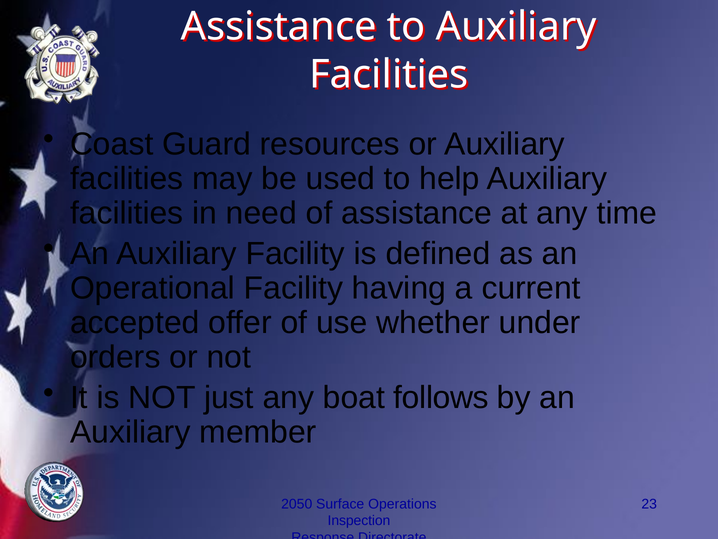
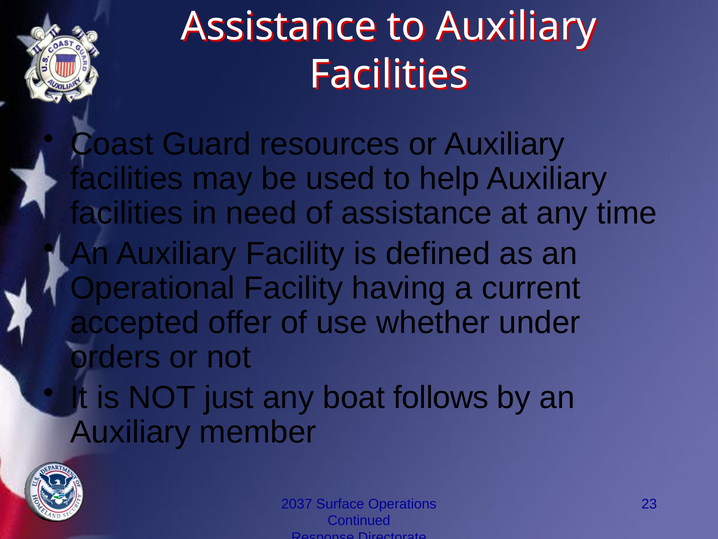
2050: 2050 -> 2037
Inspection: Inspection -> Continued
